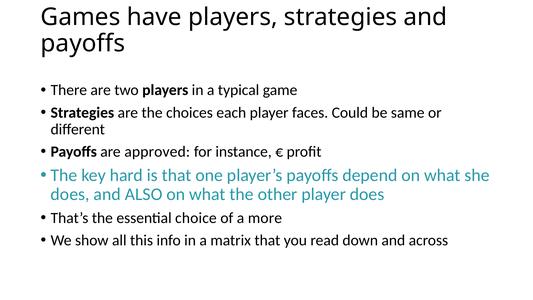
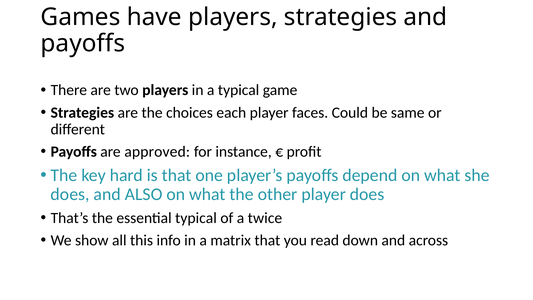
essential choice: choice -> typical
more: more -> twice
